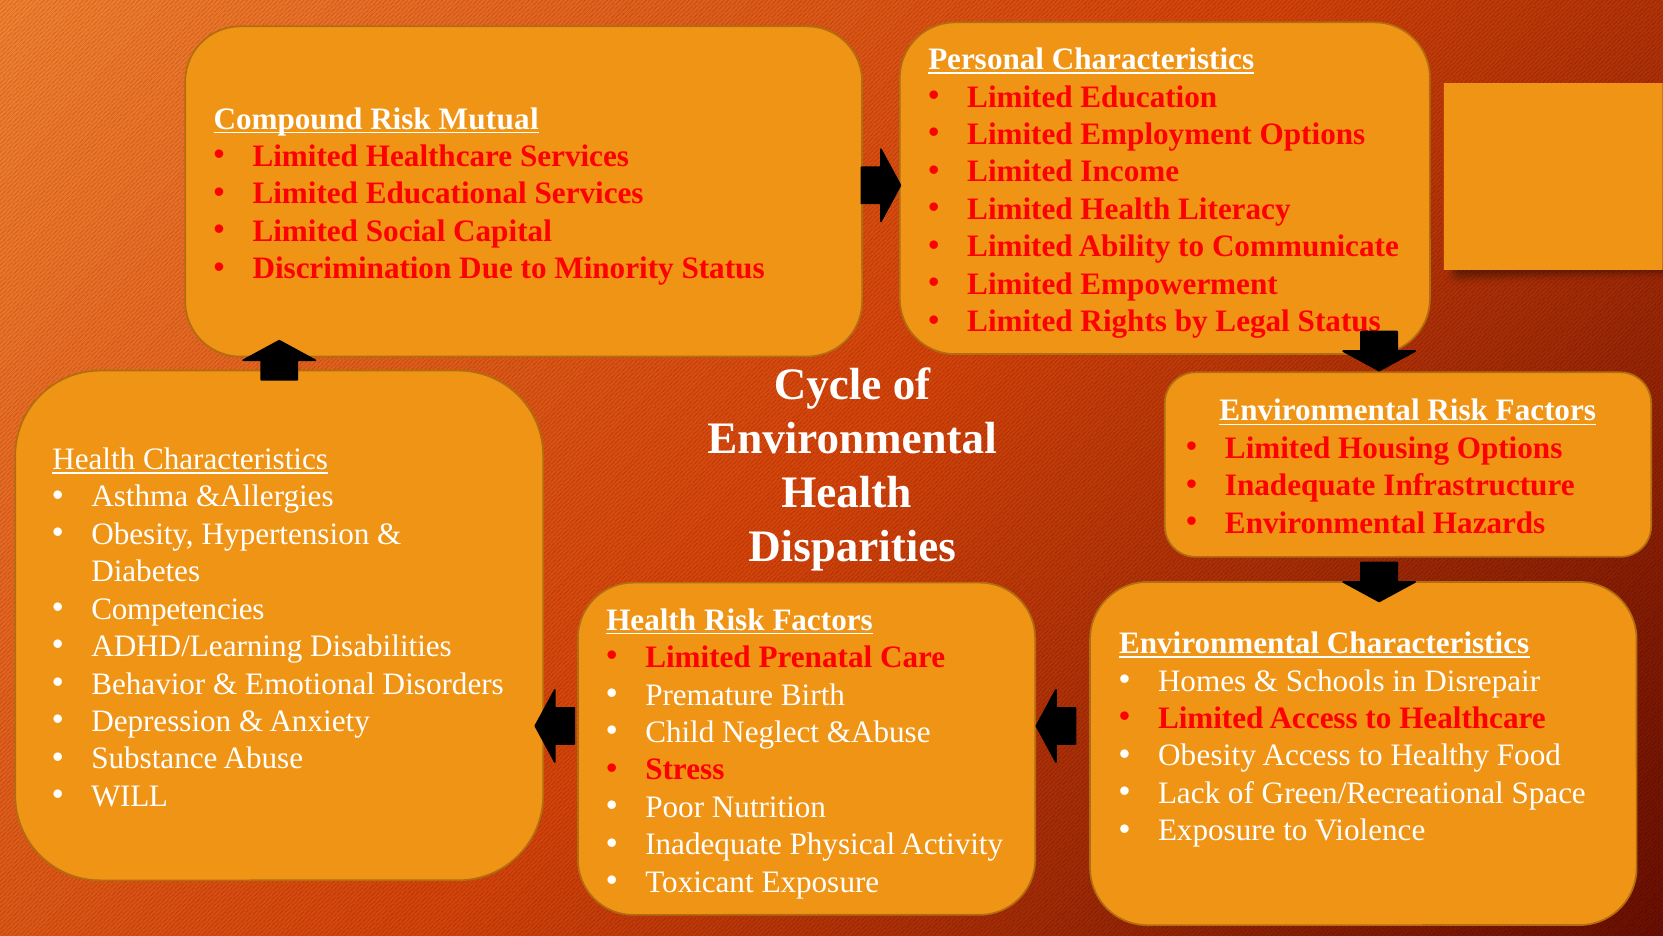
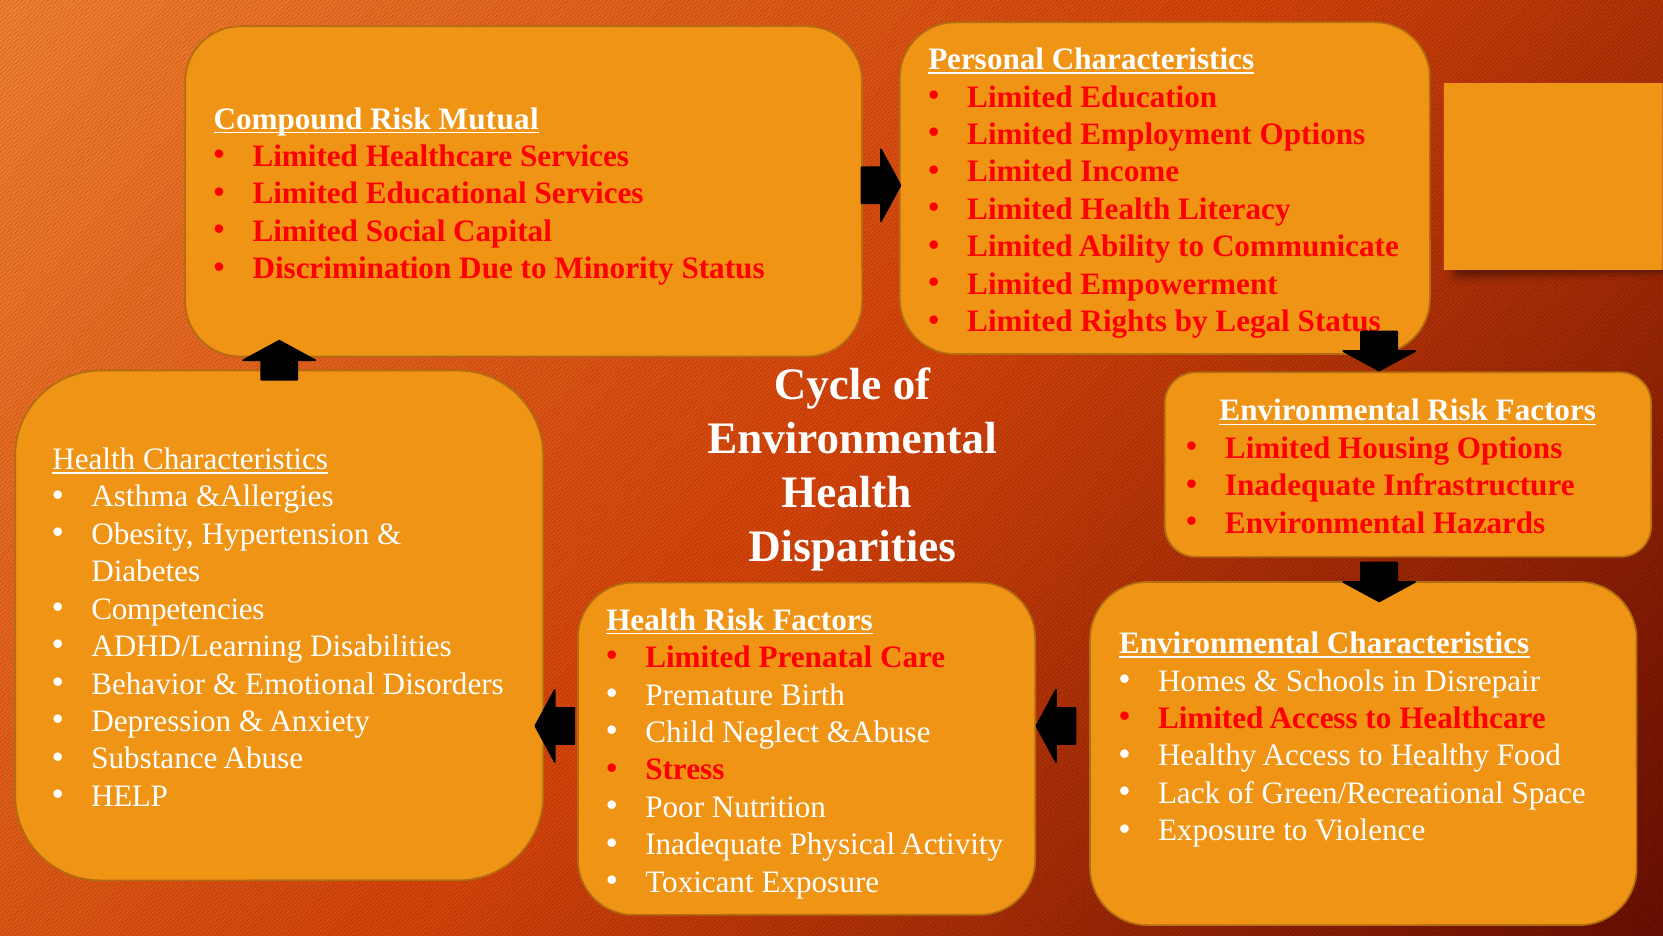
Obesity at (1207, 755): Obesity -> Healthy
WILL: WILL -> HELP
